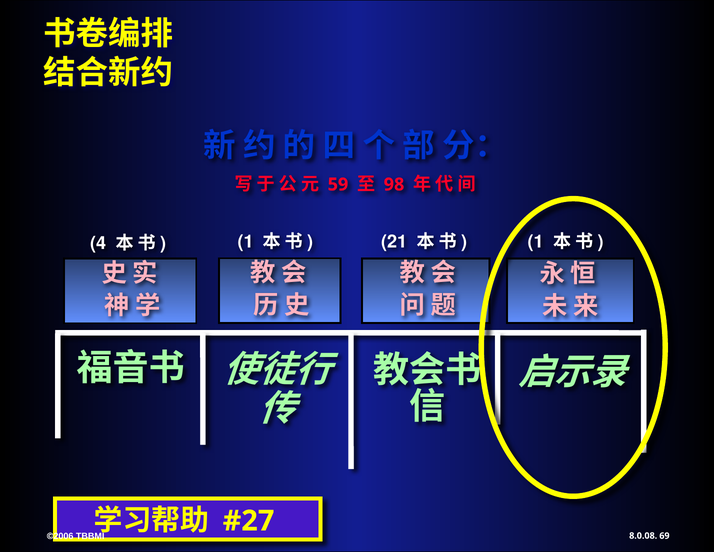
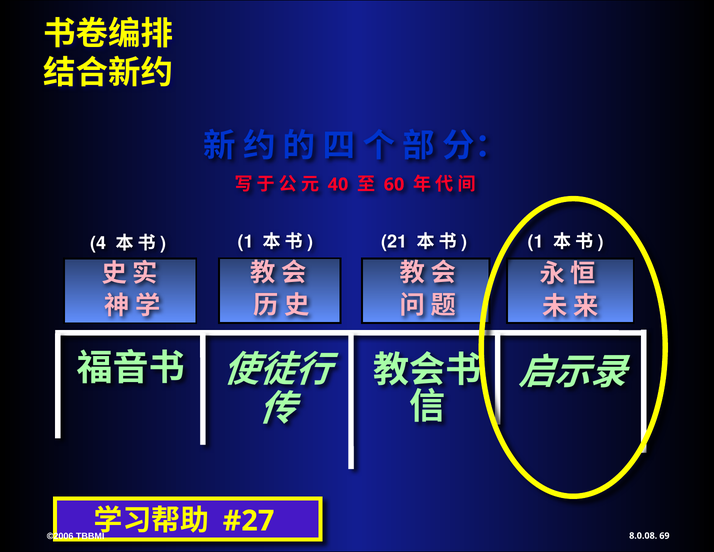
59: 59 -> 40
98: 98 -> 60
